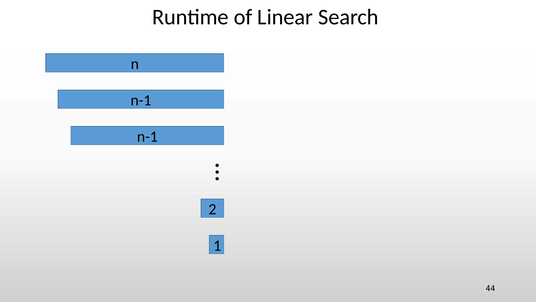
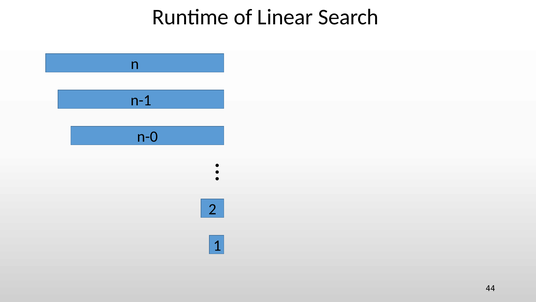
n-1 at (147, 136): n-1 -> n-0
